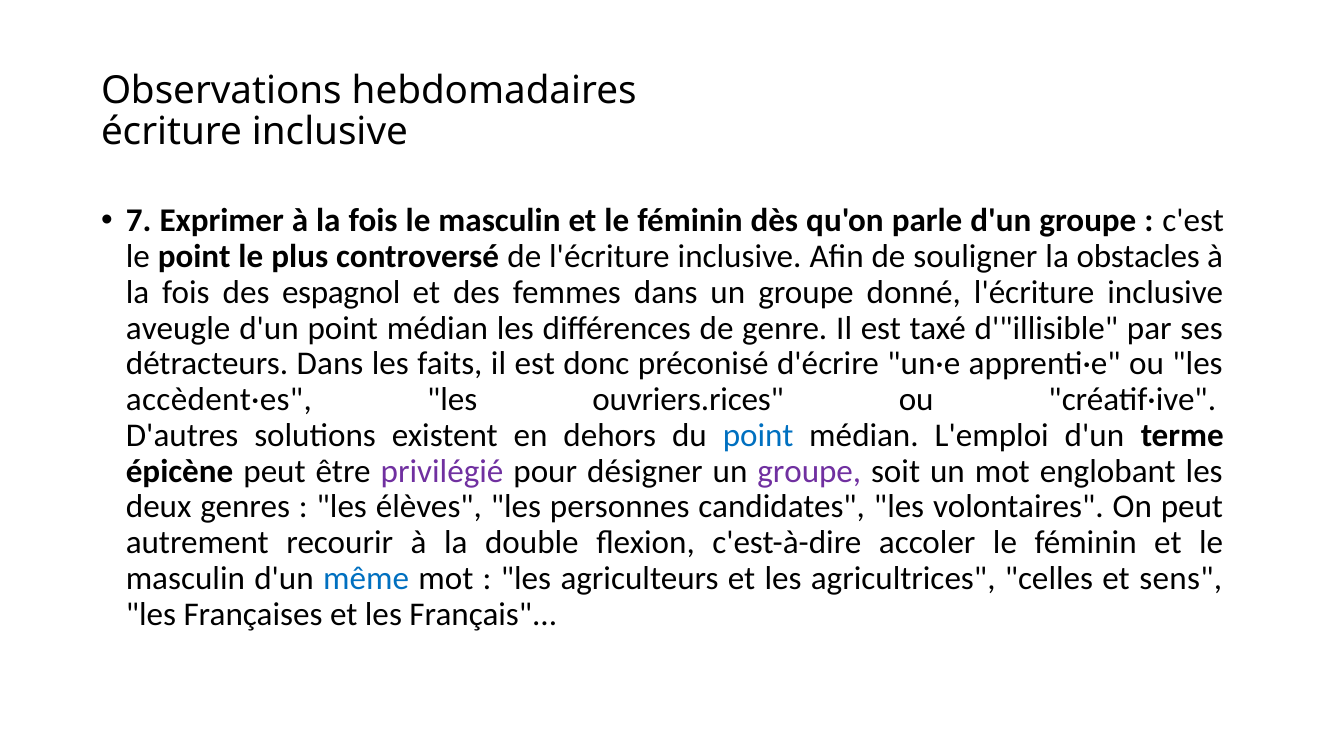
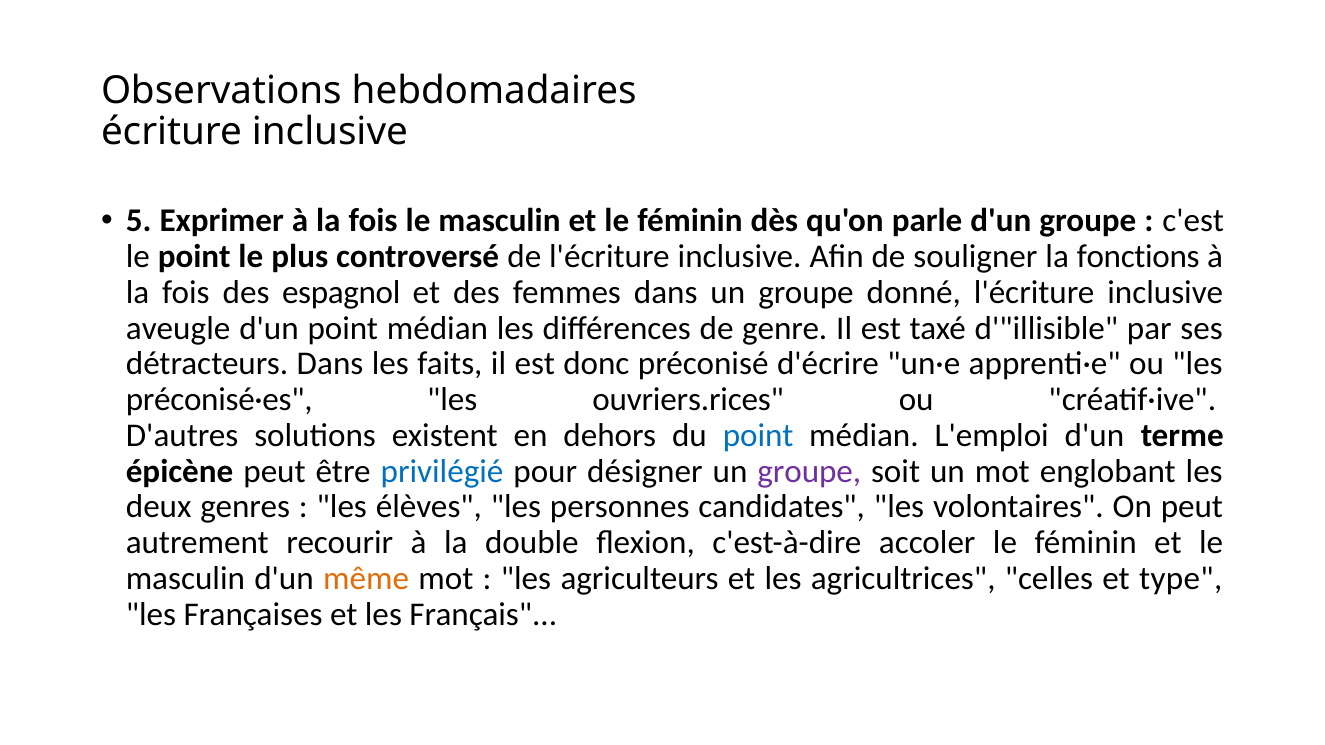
7: 7 -> 5
obstacles: obstacles -> fonctions
accèdent·es: accèdent·es -> préconisé·es
privilégié colour: purple -> blue
même colour: blue -> orange
sens: sens -> type
